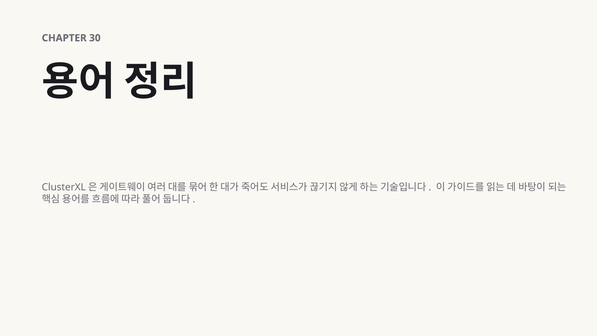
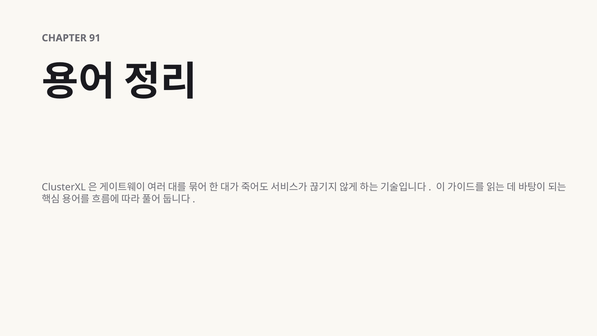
30: 30 -> 91
